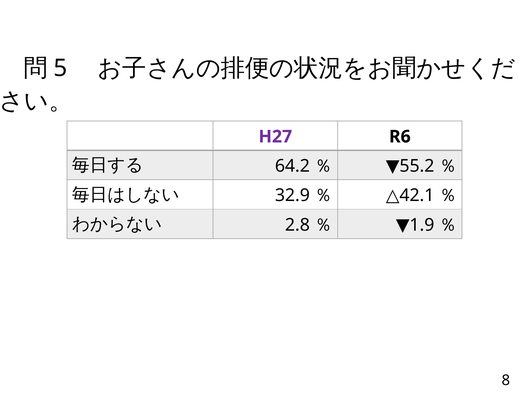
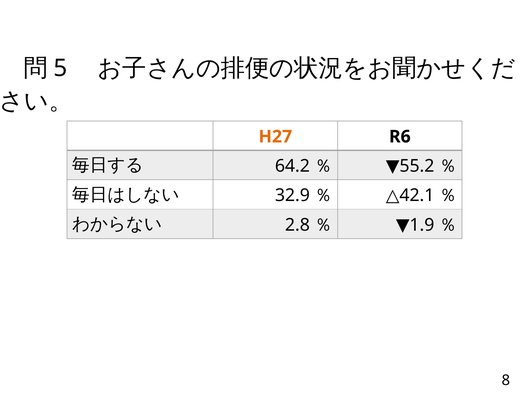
H27 colour: purple -> orange
